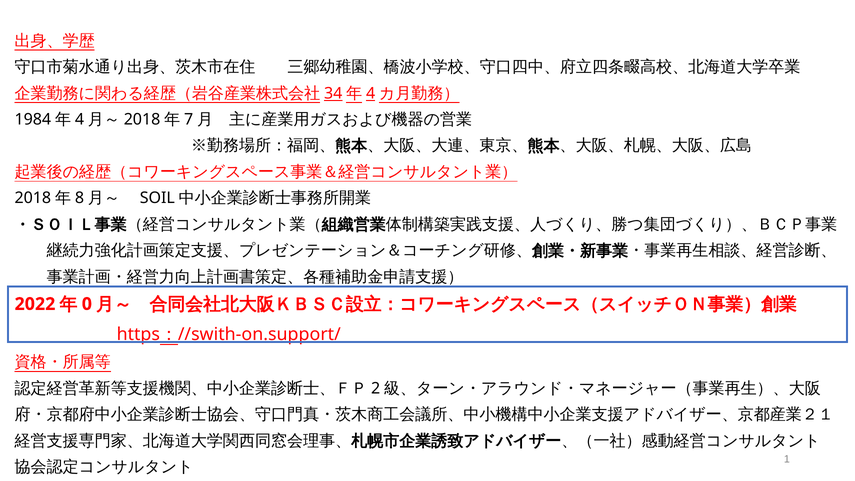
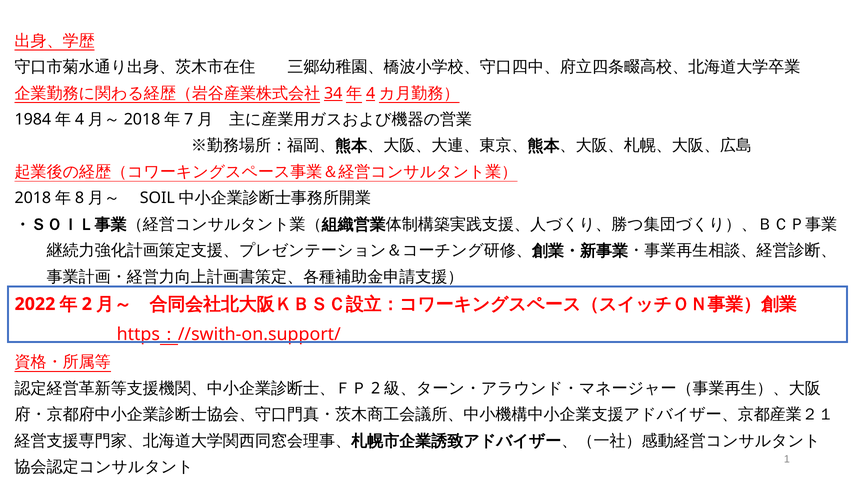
0: 0 -> 2
